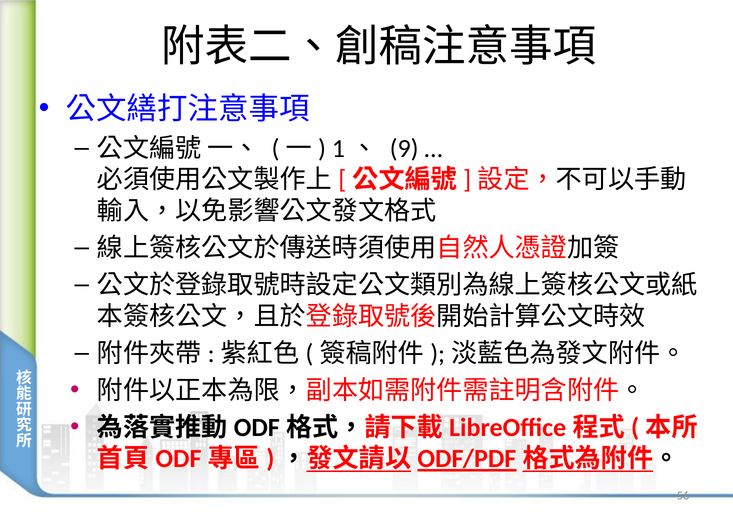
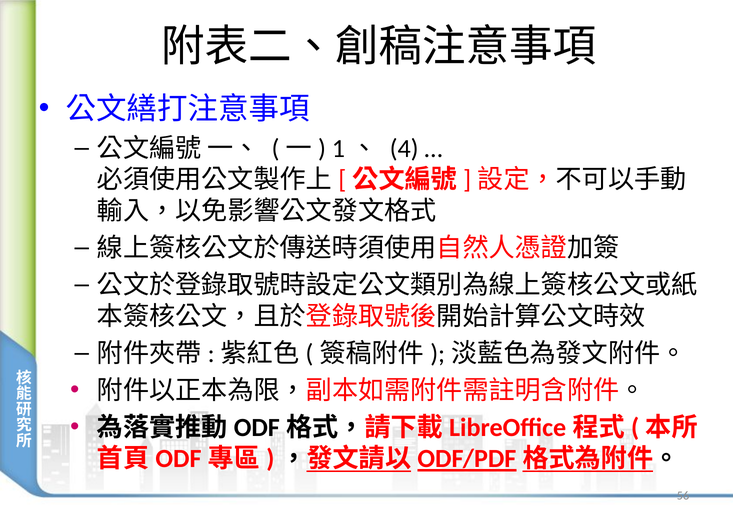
9: 9 -> 4
